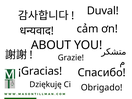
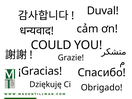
ABOUT: ABOUT -> COULD
